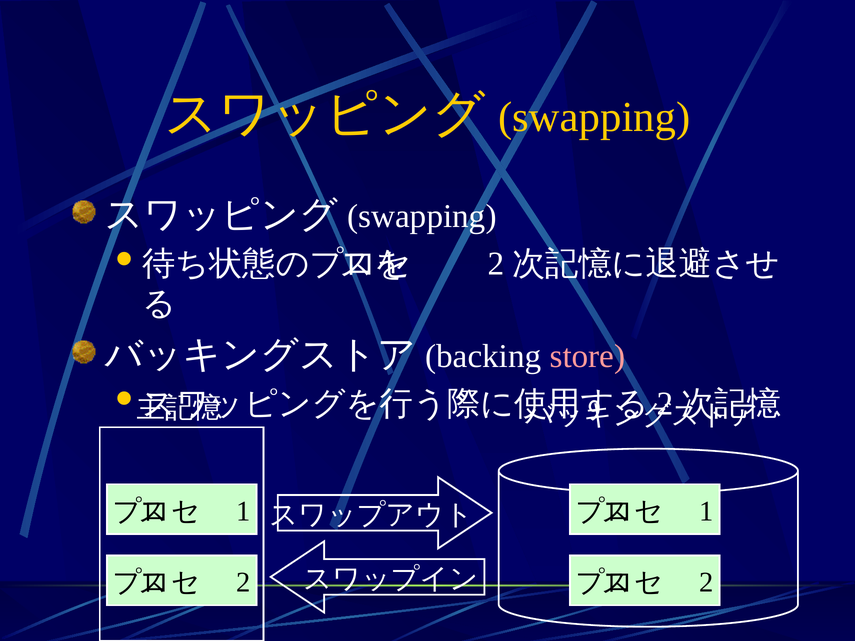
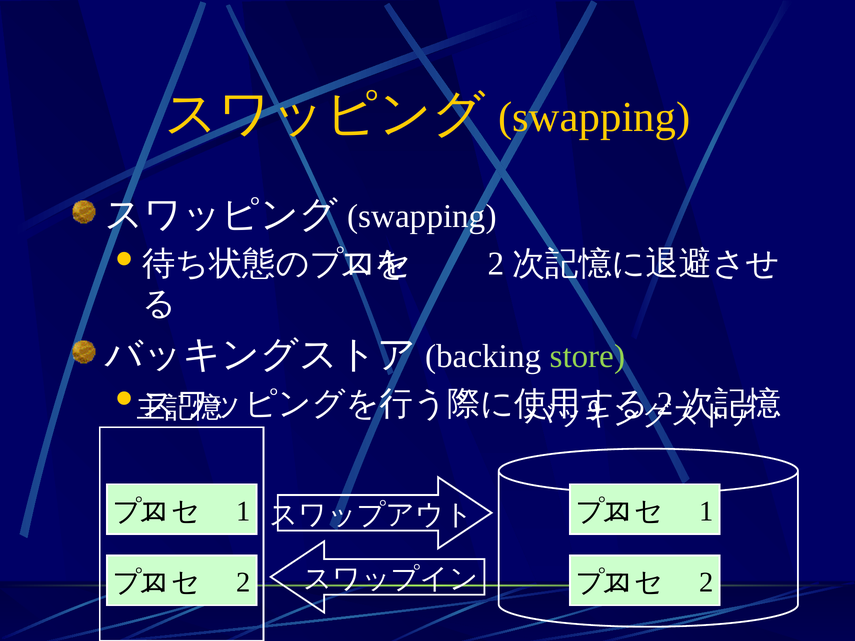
store colour: pink -> light green
